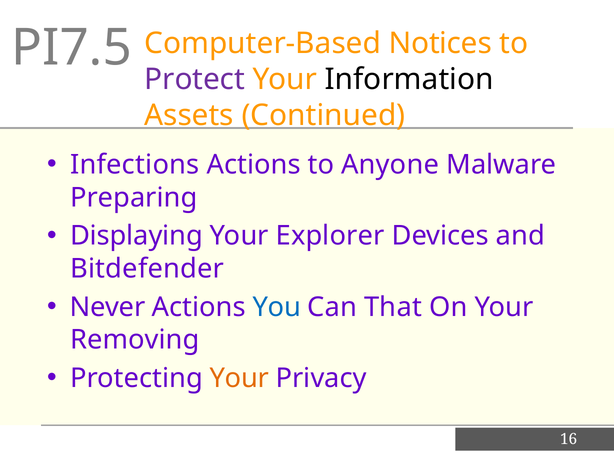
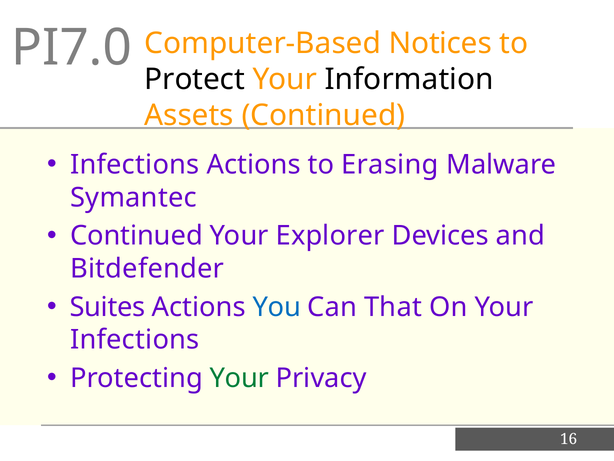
PI7.5: PI7.5 -> PI7.0
Protect colour: purple -> black
Anyone: Anyone -> Erasing
Preparing: Preparing -> Symantec
Displaying at (137, 236): Displaying -> Continued
Never: Never -> Suites
Removing at (135, 339): Removing -> Infections
Your at (239, 378) colour: orange -> green
